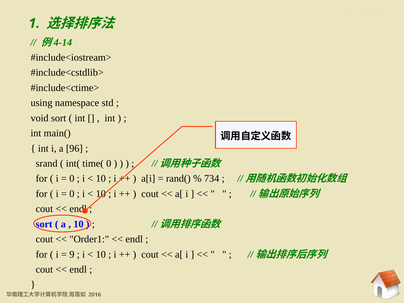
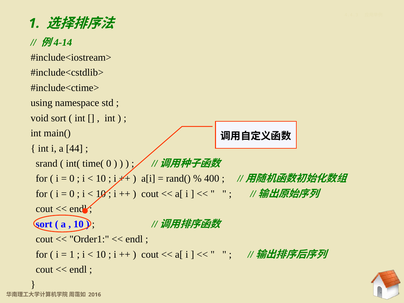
96: 96 -> 44
734: 734 -> 400
9 at (72, 254): 9 -> 1
